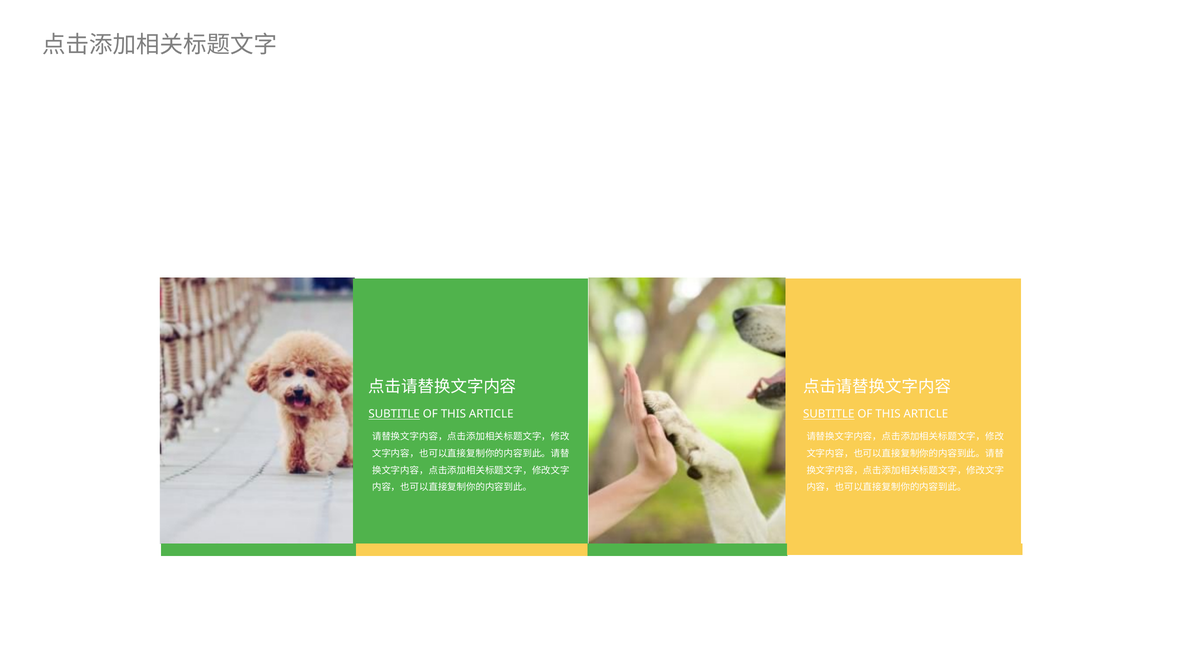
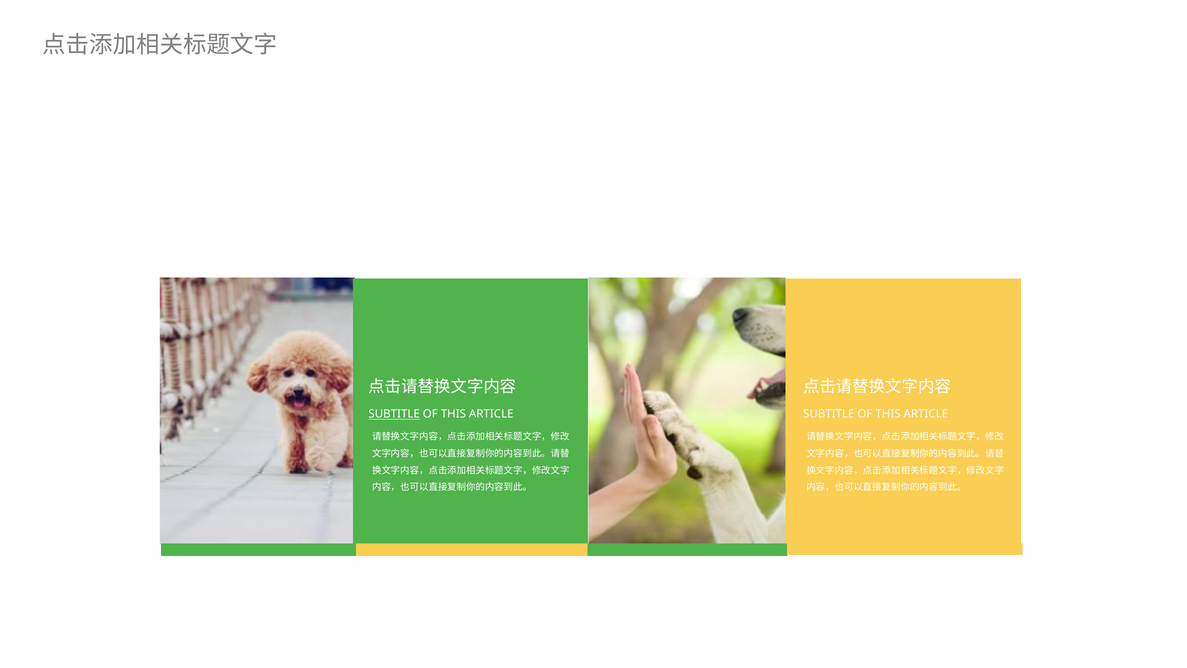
SUBTITLE at (829, 414) underline: present -> none
